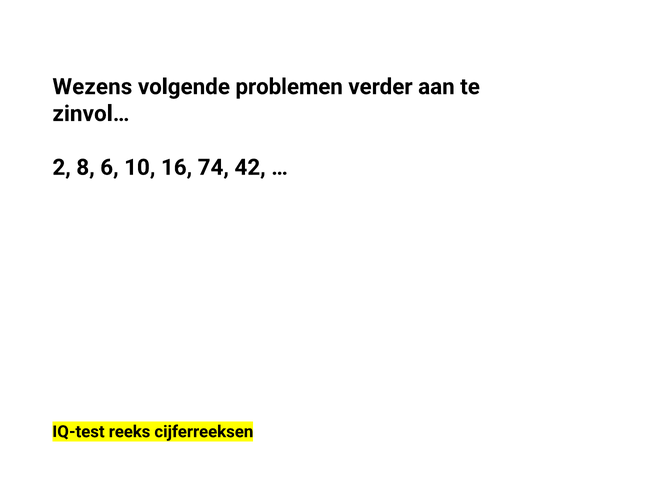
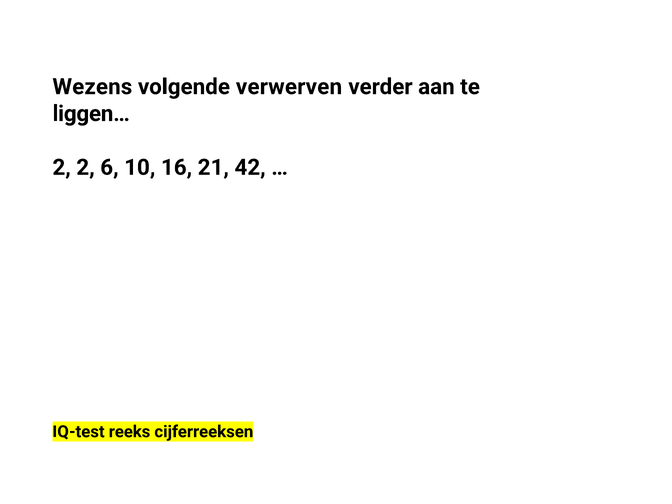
problemen: problemen -> verwerven
zinvol…: zinvol… -> liggen…
2 8: 8 -> 2
74: 74 -> 21
